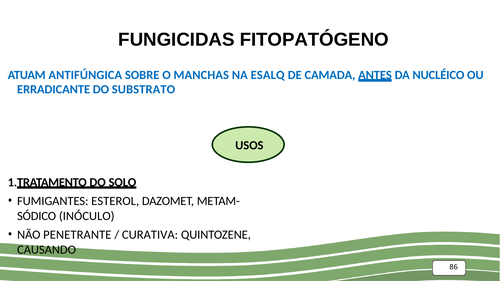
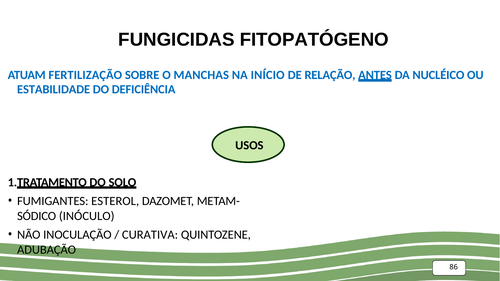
ANTIFÚNGICA: ANTIFÚNGICA -> FERTILIZAÇÃO
ESALQ: ESALQ -> INÍCIO
CAMADA: CAMADA -> RELAÇÃO
ERRADICANTE: ERRADICANTE -> ESTABILIDADE
SUBSTRATO: SUBSTRATO -> DEFICIÊNCIA
PENETRANTE: PENETRANTE -> INOCULAÇÃO
CAUSANDO: CAUSANDO -> ADUBAÇÃO
